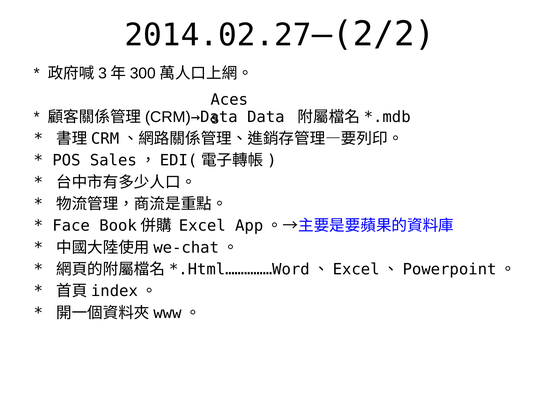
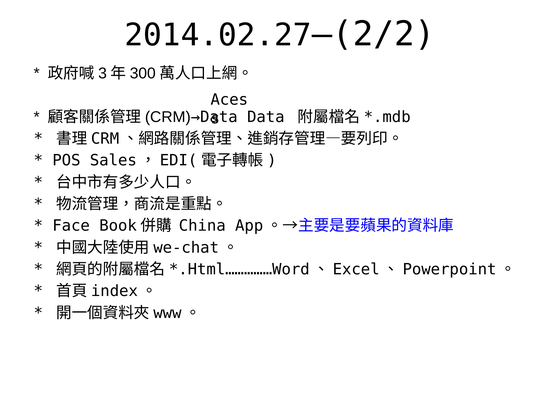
Excel: Excel -> China
